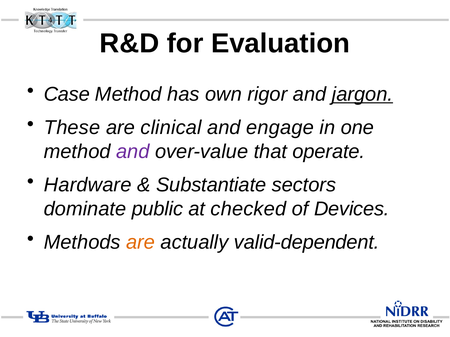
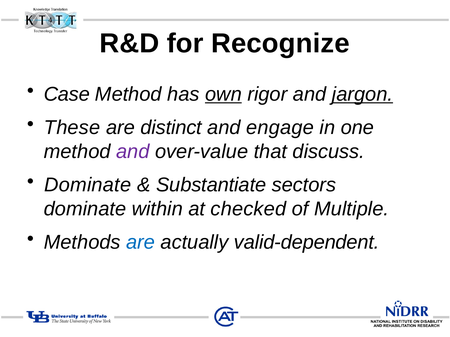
Evaluation: Evaluation -> Recognize
own underline: none -> present
clinical: clinical -> distinct
operate: operate -> discuss
Hardware at (88, 185): Hardware -> Dominate
public: public -> within
Devices: Devices -> Multiple
are at (141, 243) colour: orange -> blue
